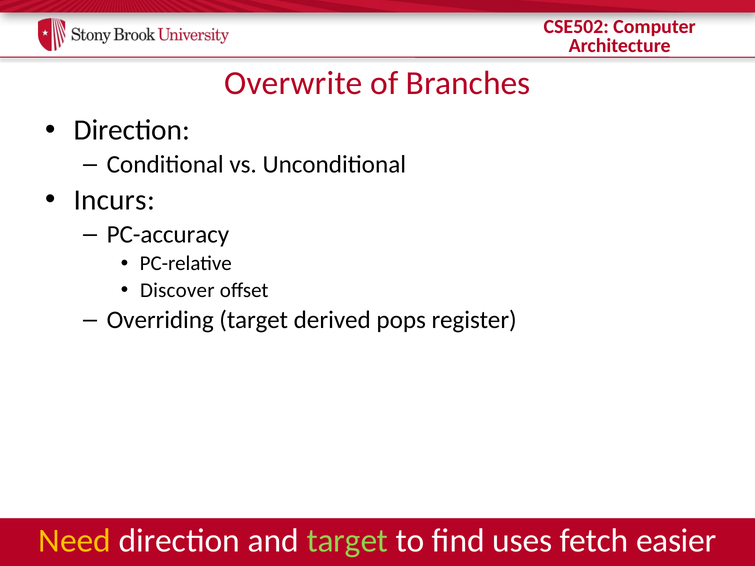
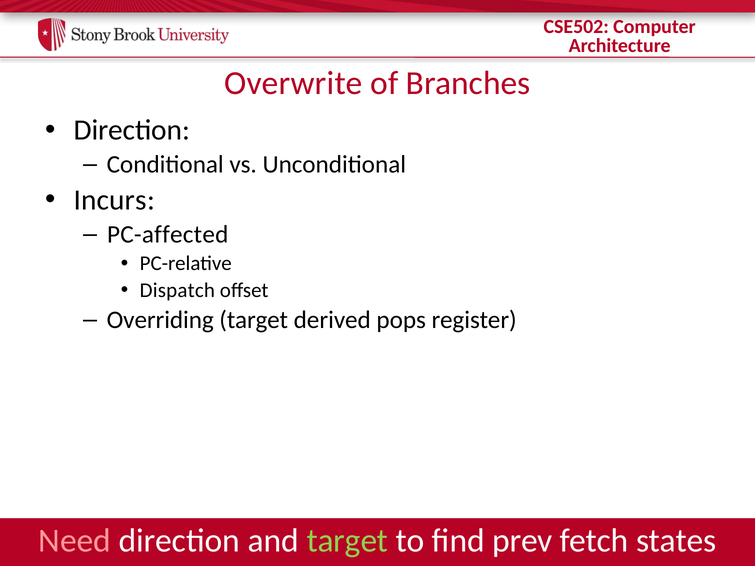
PC-accuracy: PC-accuracy -> PC-affected
Discover: Discover -> Dispatch
Need colour: yellow -> pink
uses: uses -> prev
easier: easier -> states
